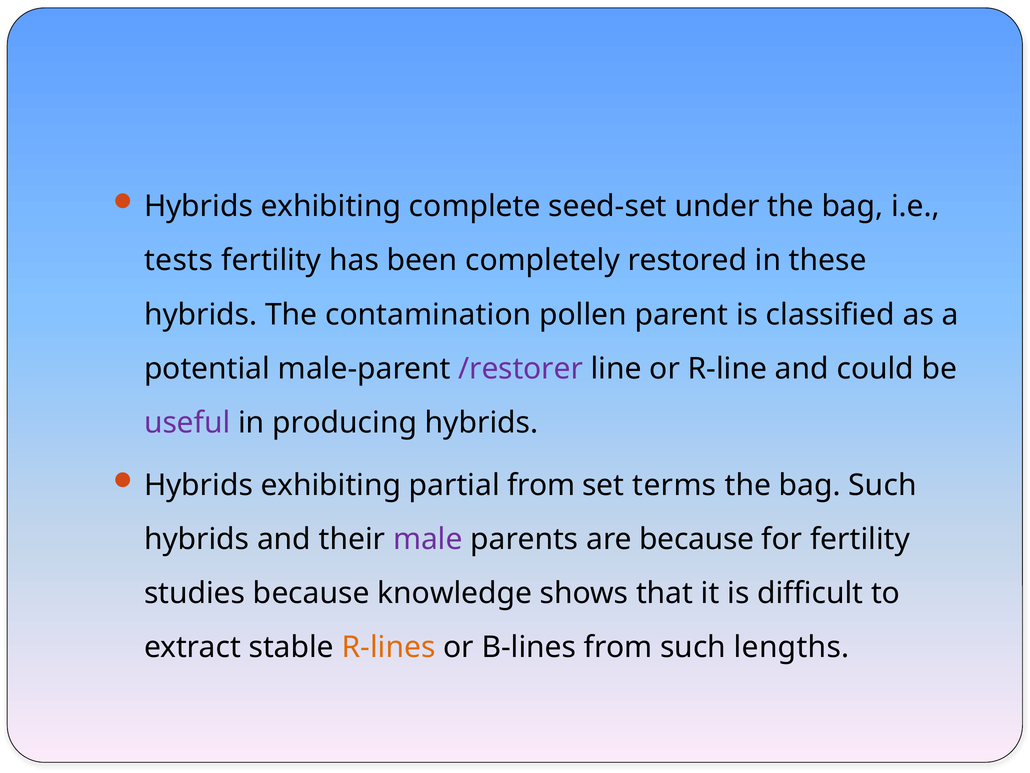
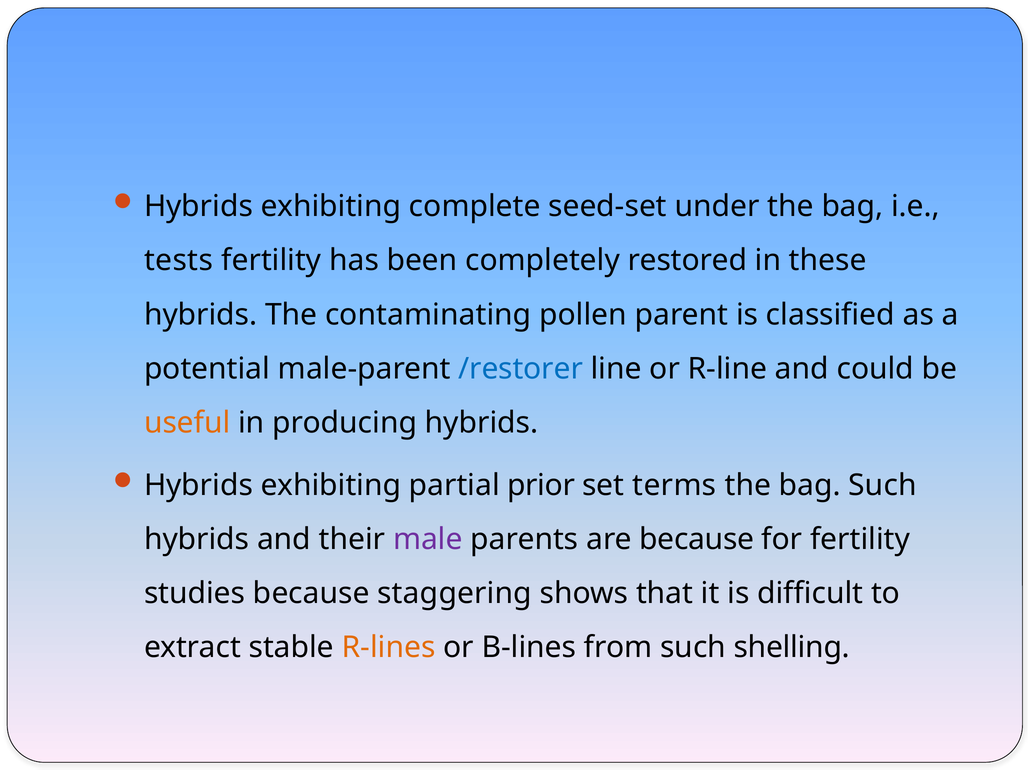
contamination: contamination -> contaminating
/restorer colour: purple -> blue
useful colour: purple -> orange
partial from: from -> prior
knowledge: knowledge -> staggering
lengths: lengths -> shelling
